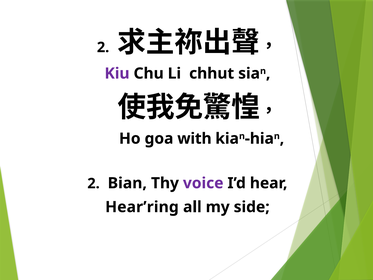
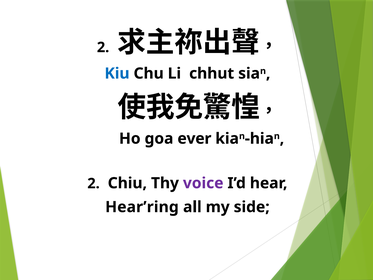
Kiu colour: purple -> blue
with: with -> ever
Bian: Bian -> Chiu
